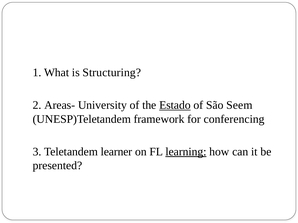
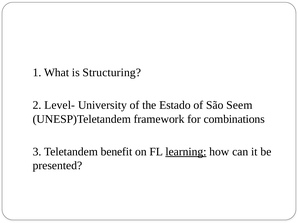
Areas-: Areas- -> Level-
Estado underline: present -> none
conferencing: conferencing -> combinations
learner: learner -> benefit
